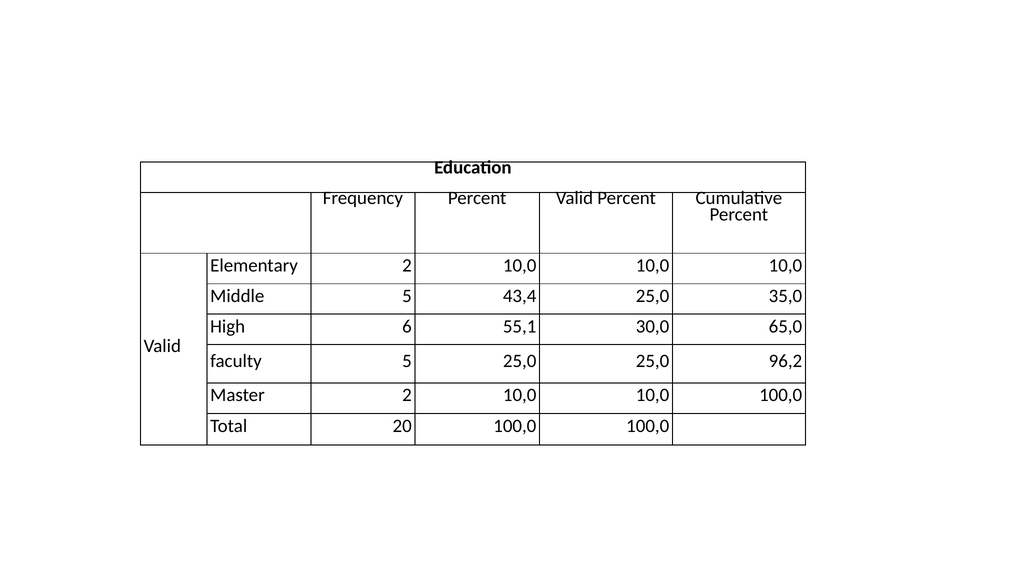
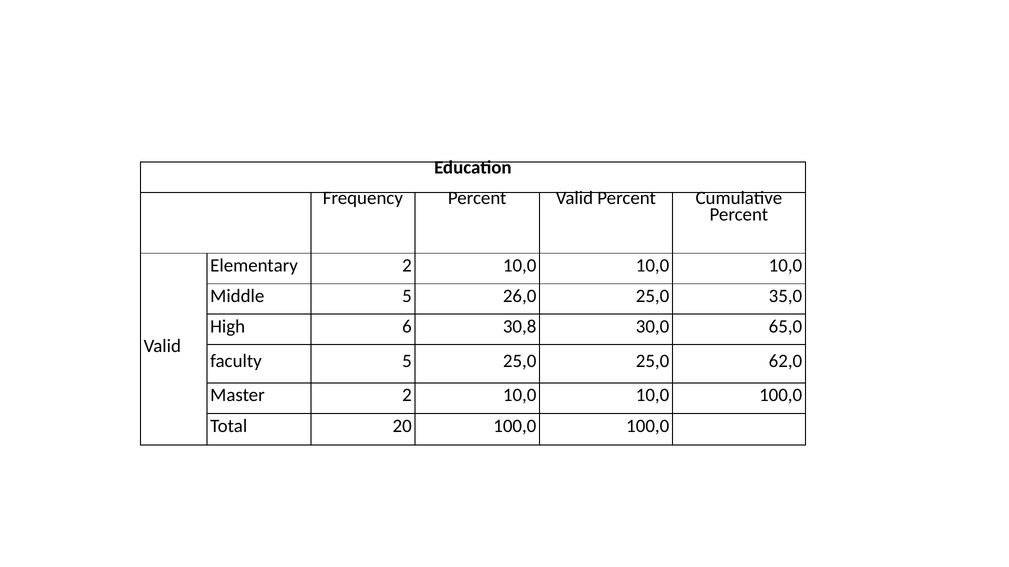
43,4: 43,4 -> 26,0
55,1: 55,1 -> 30,8
96,2: 96,2 -> 62,0
